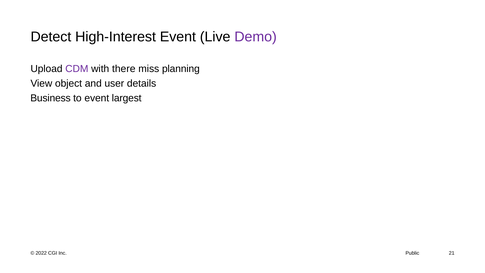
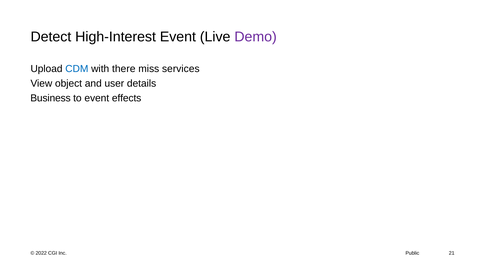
CDM colour: purple -> blue
planning: planning -> services
largest: largest -> effects
